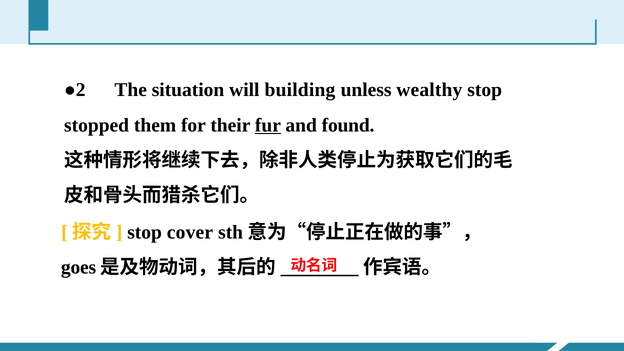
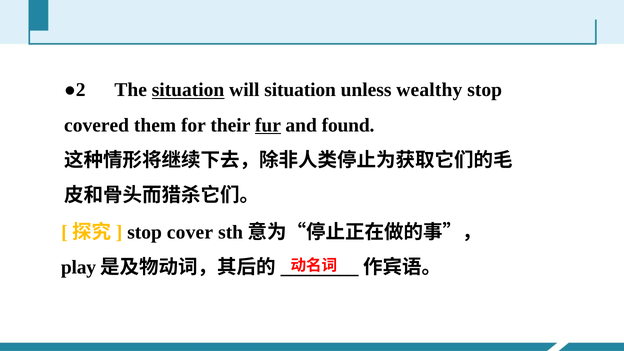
situation at (188, 90) underline: none -> present
will building: building -> situation
stopped: stopped -> covered
goes: goes -> play
